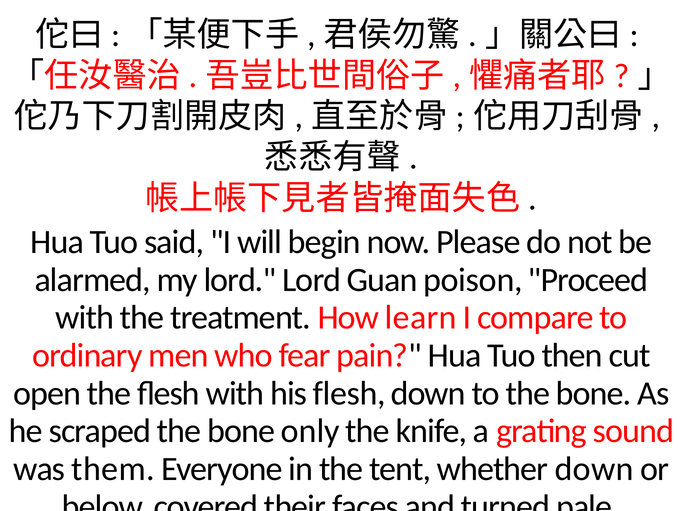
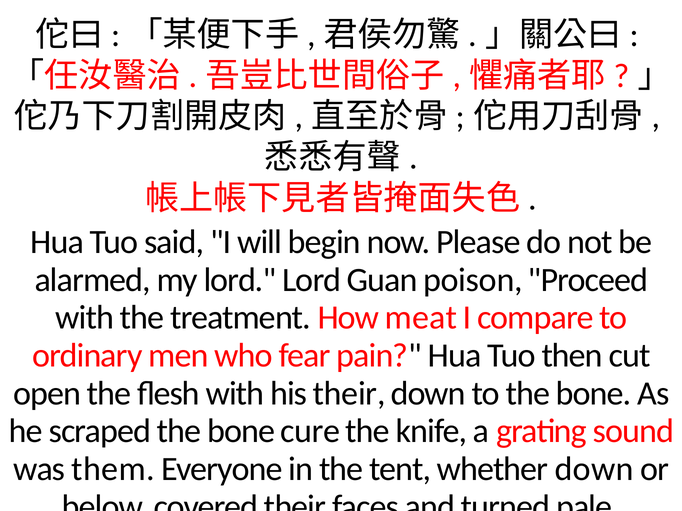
learn: learn -> meat
his flesh: flesh -> their
only: only -> cure
